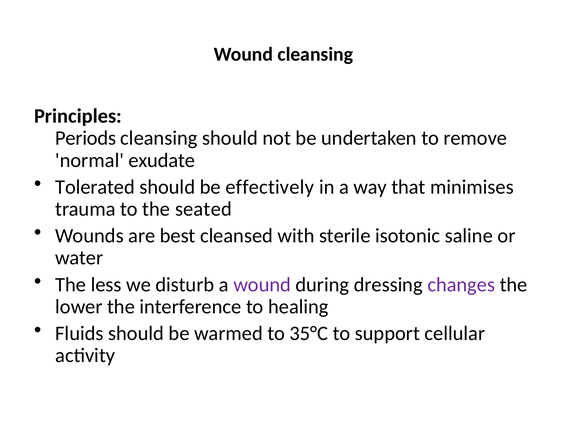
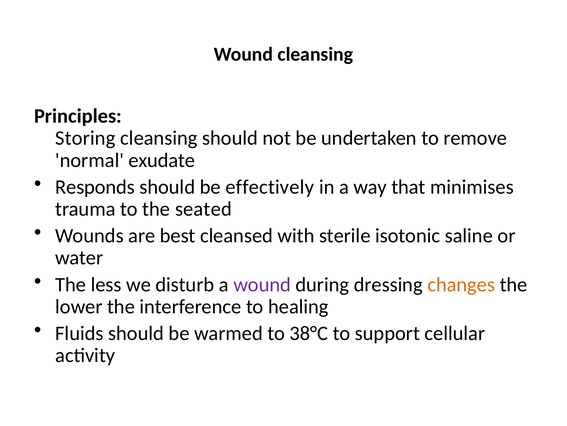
Periods: Periods -> Storing
Tolerated: Tolerated -> Responds
changes colour: purple -> orange
35°C: 35°C -> 38°C
